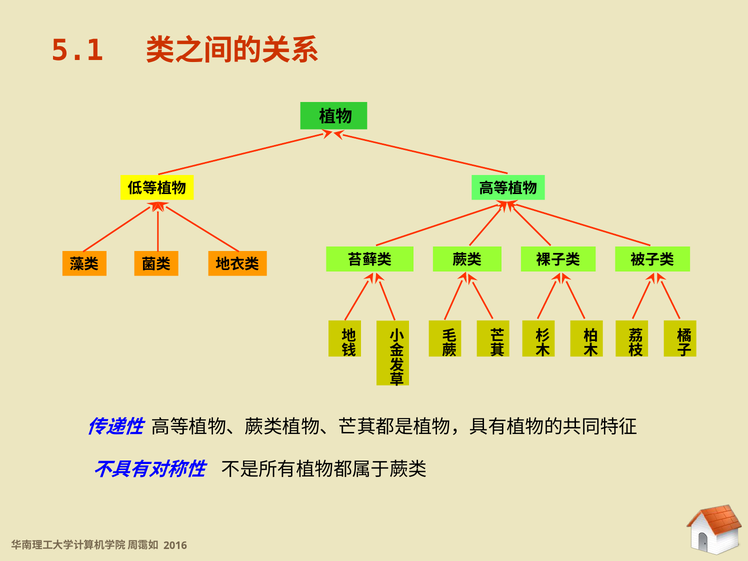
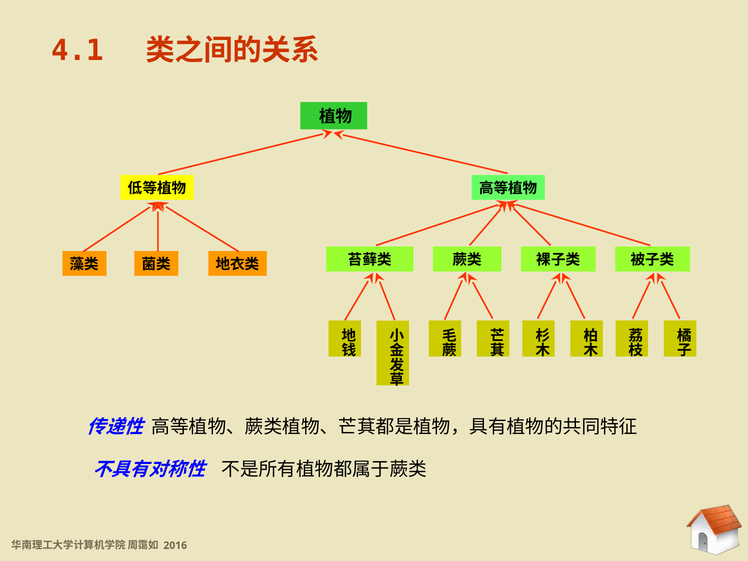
5.1: 5.1 -> 4.1
